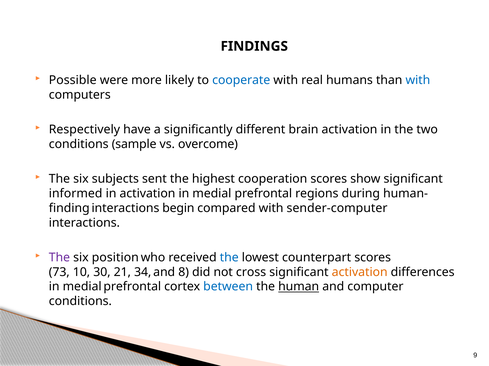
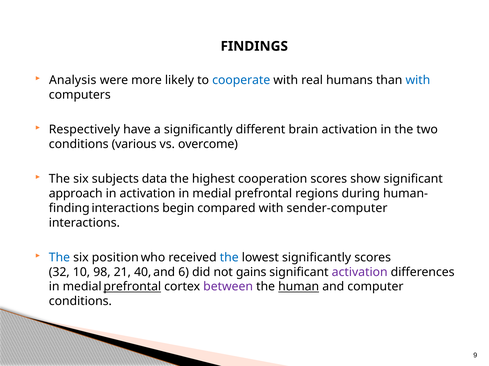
Possible: Possible -> Analysis
sample: sample -> various
sent: sent -> data
informed: informed -> approach
The at (59, 258) colour: purple -> blue
lowest counterpart: counterpart -> significantly
73: 73 -> 32
30: 30 -> 98
34: 34 -> 40
8: 8 -> 6
cross: cross -> gains
activation at (360, 273) colour: orange -> purple
prefrontal at (132, 287) underline: none -> present
between colour: blue -> purple
